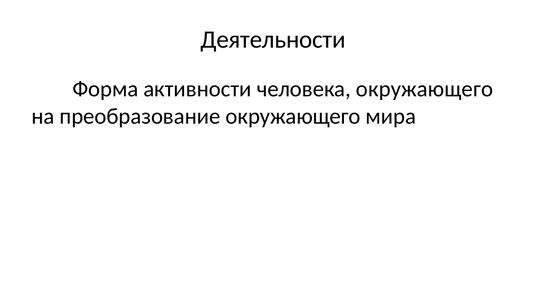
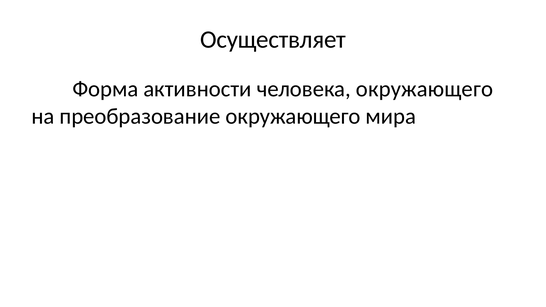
Деятельности: Деятельности -> Осуществляет
